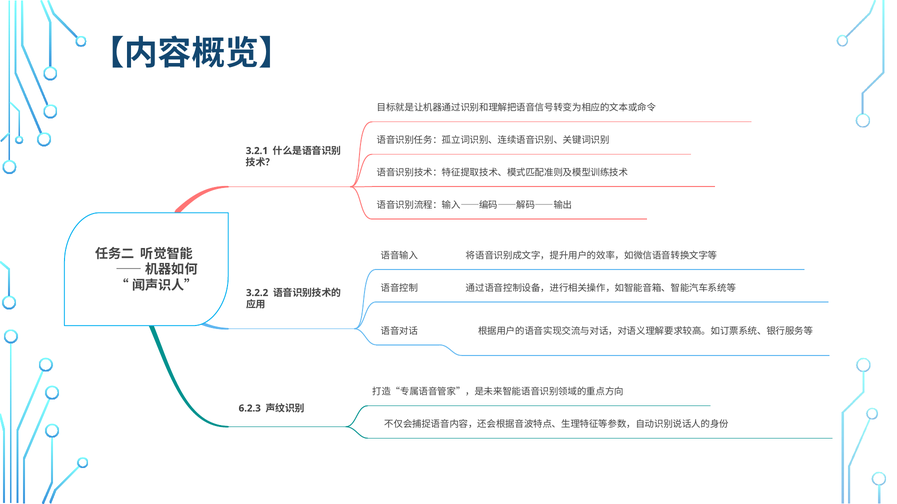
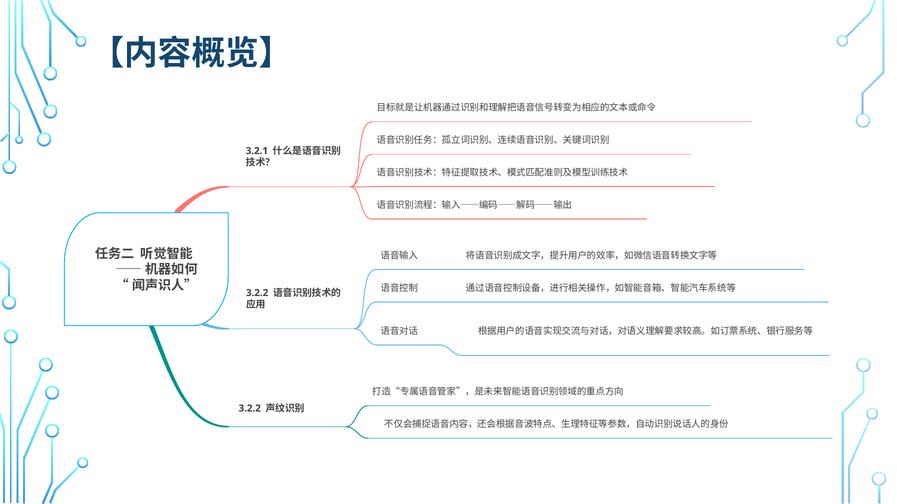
6.2.3 at (250, 409): 6.2.3 -> 3.2.2
